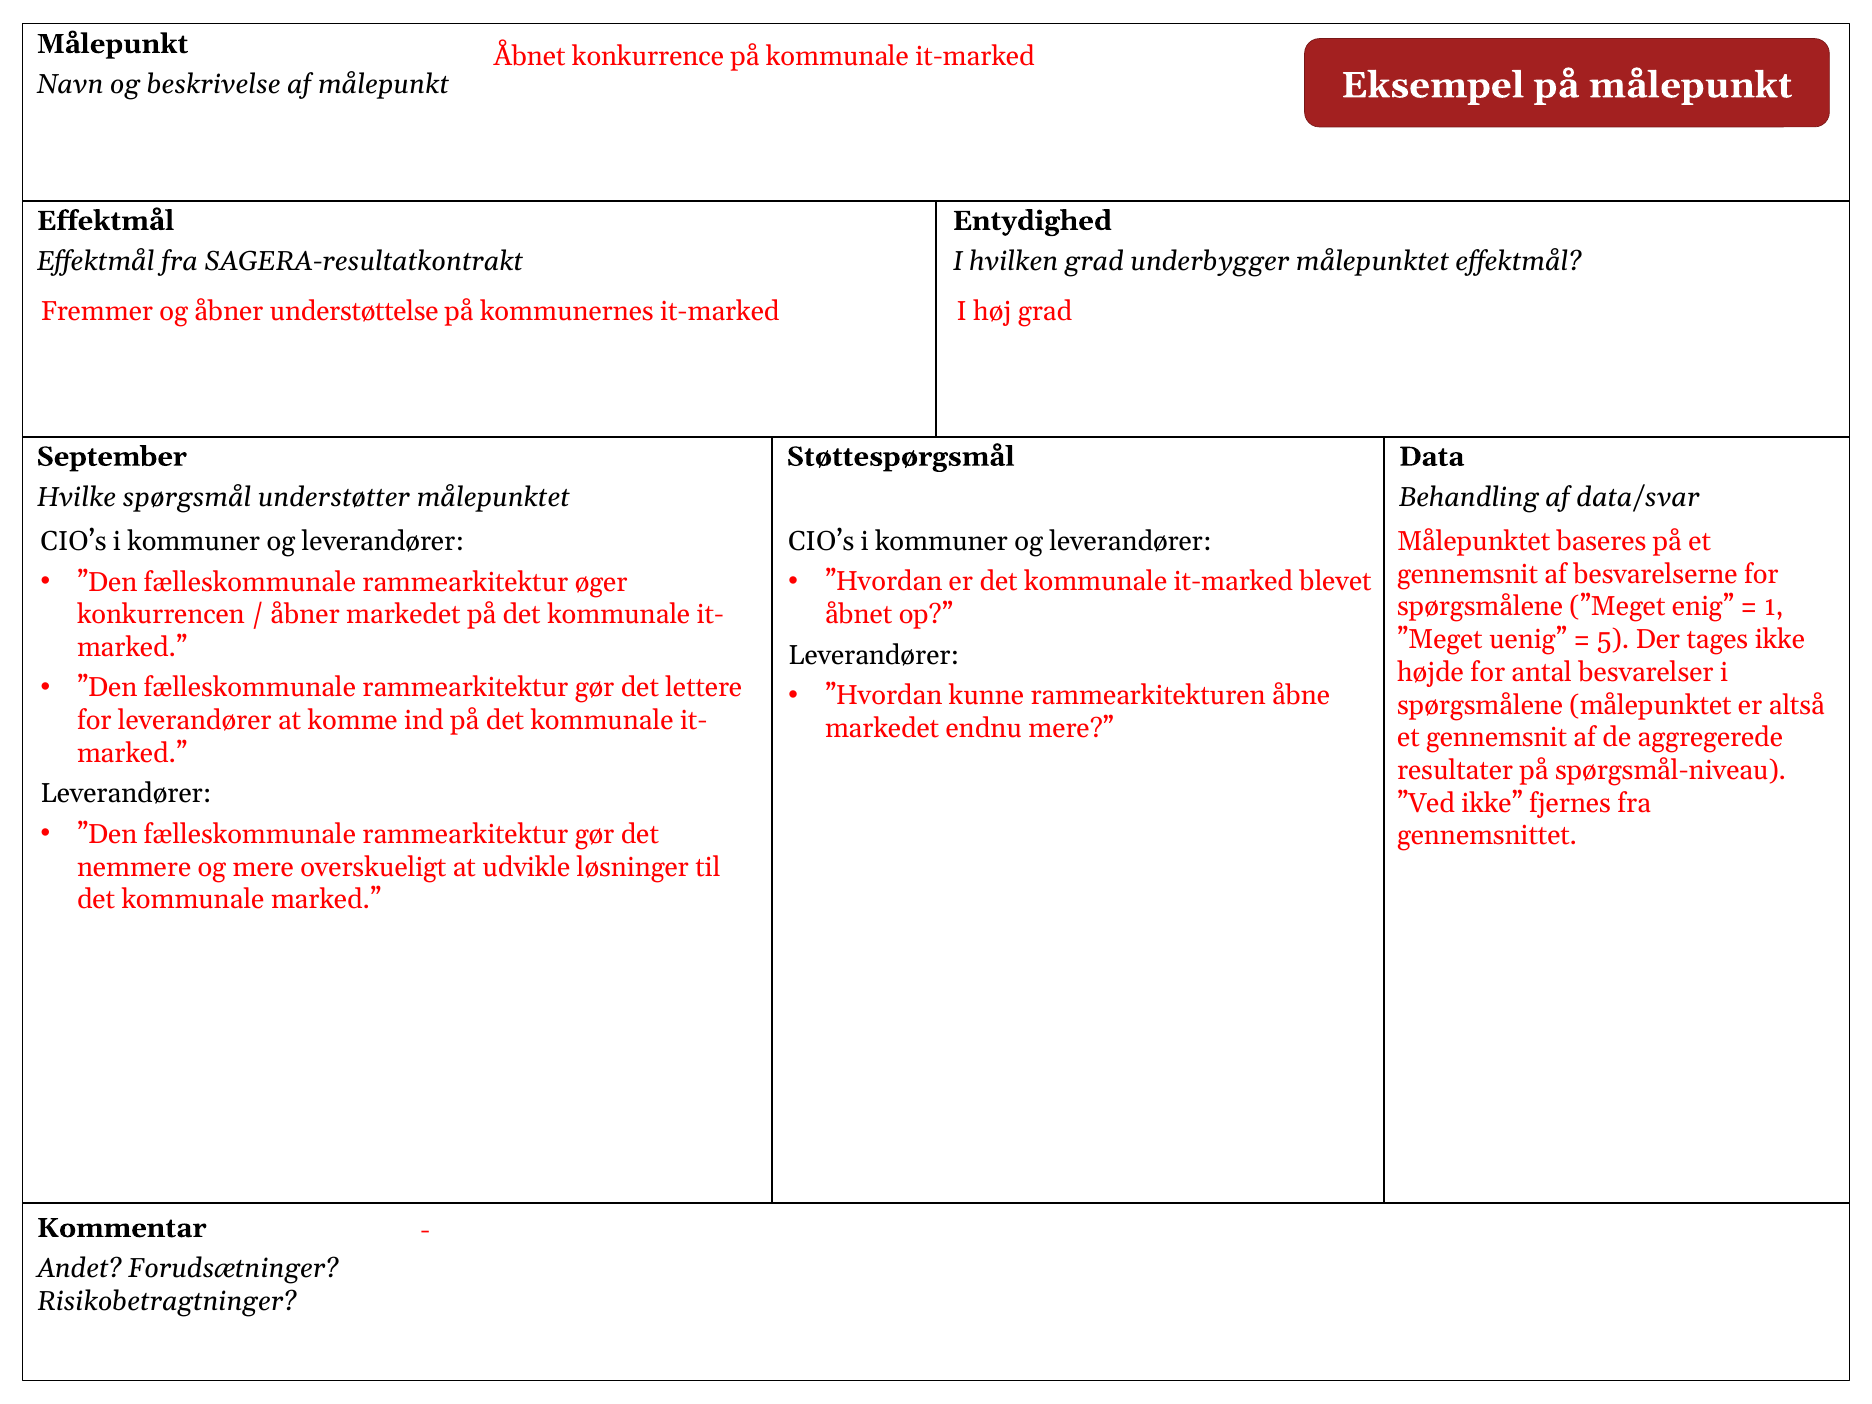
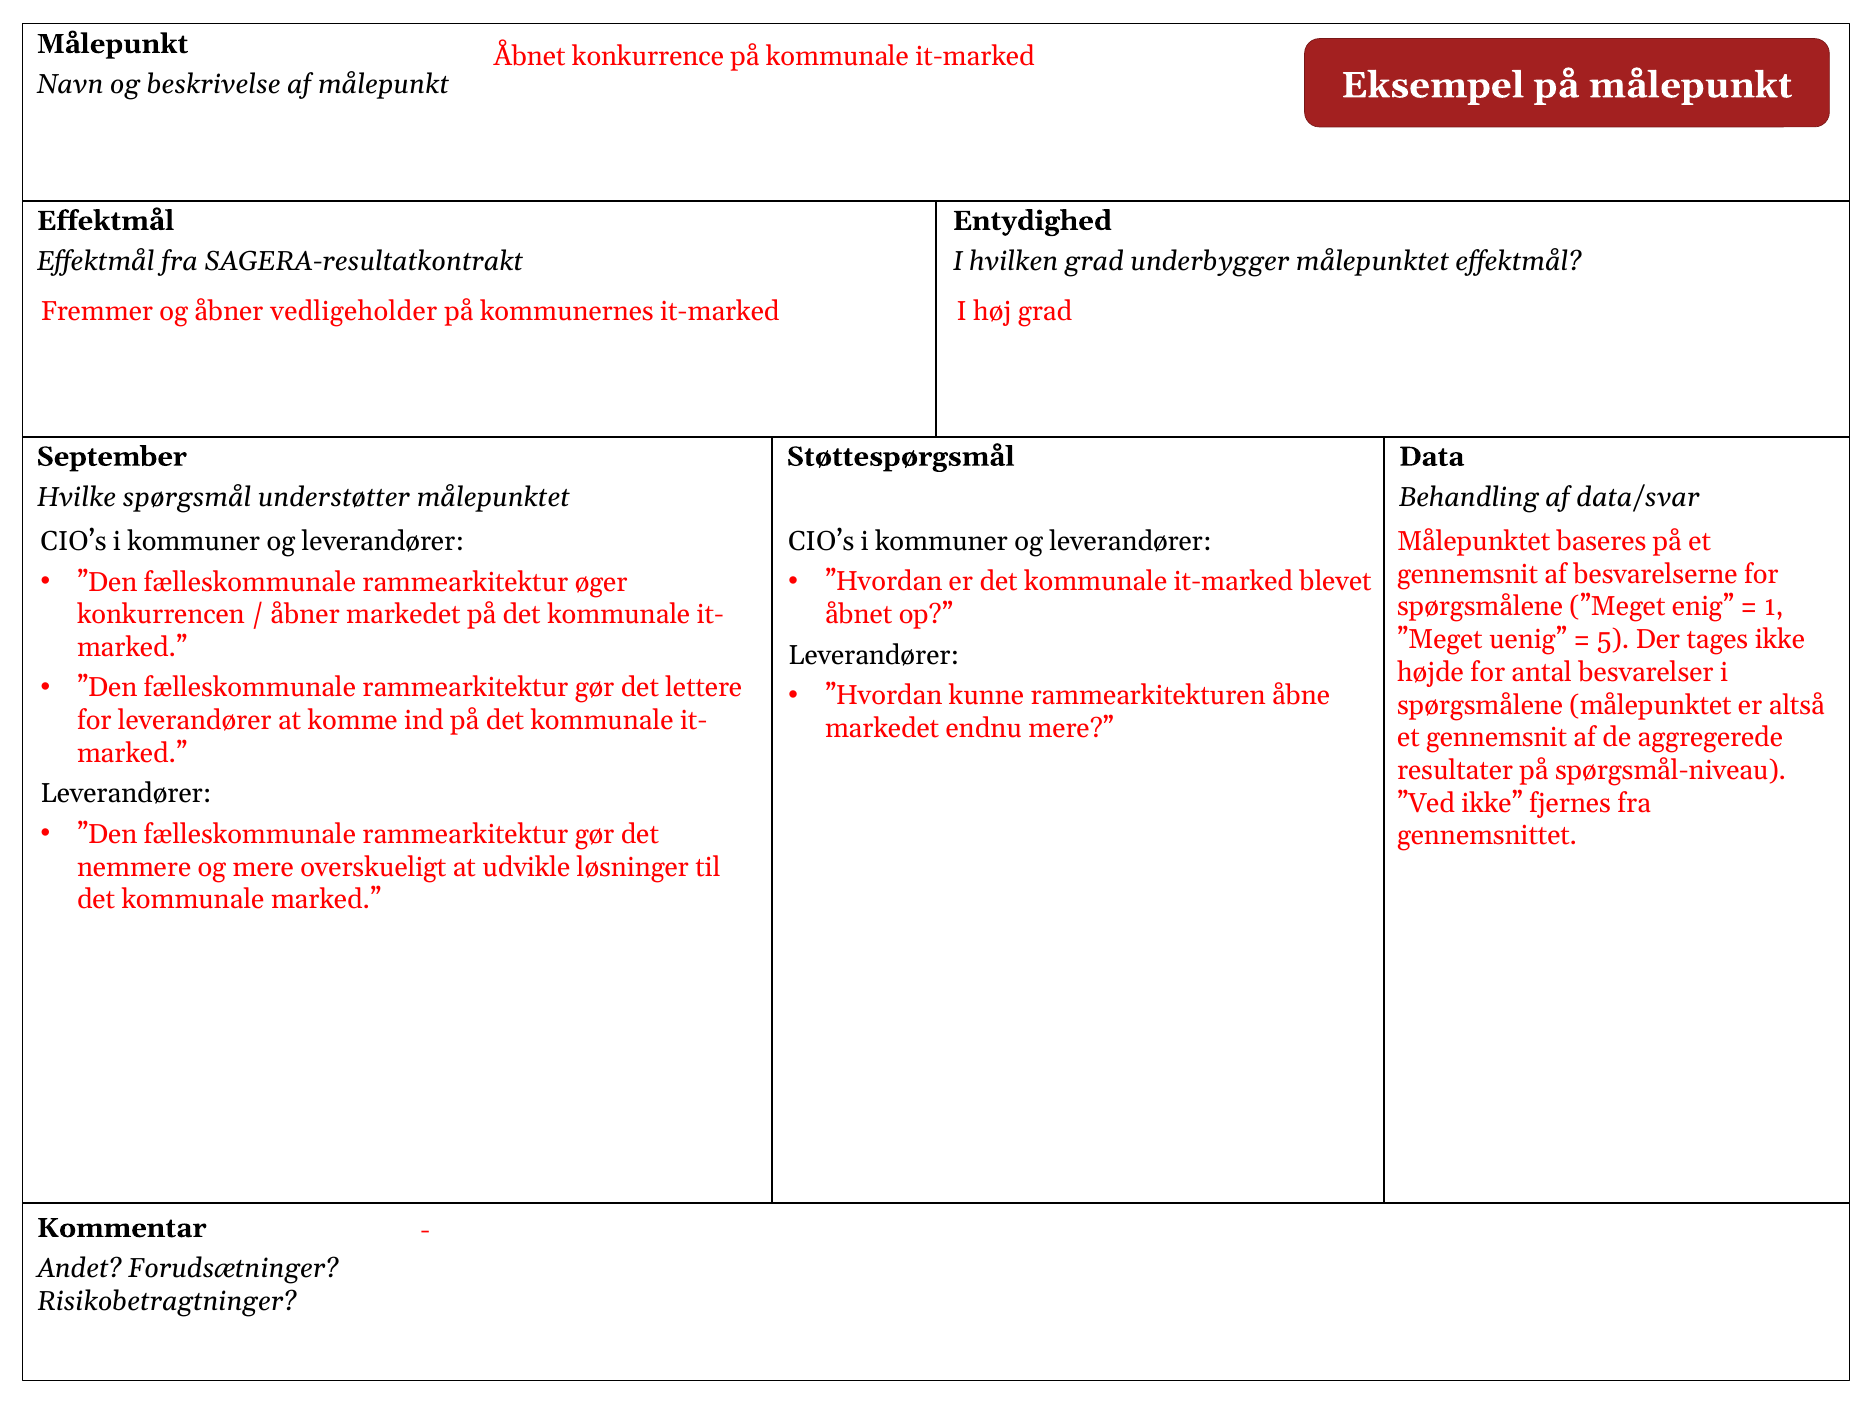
understøttelse: understøttelse -> vedligeholder
